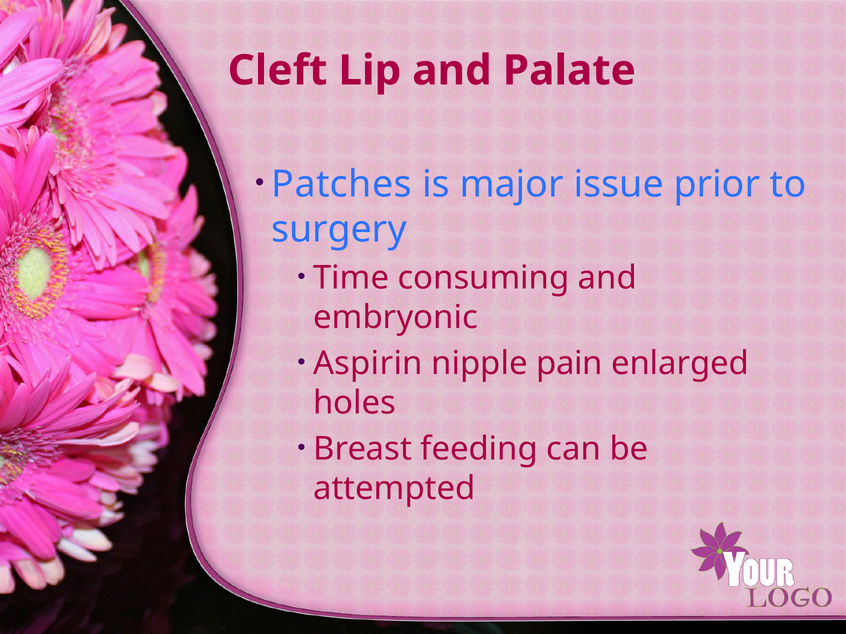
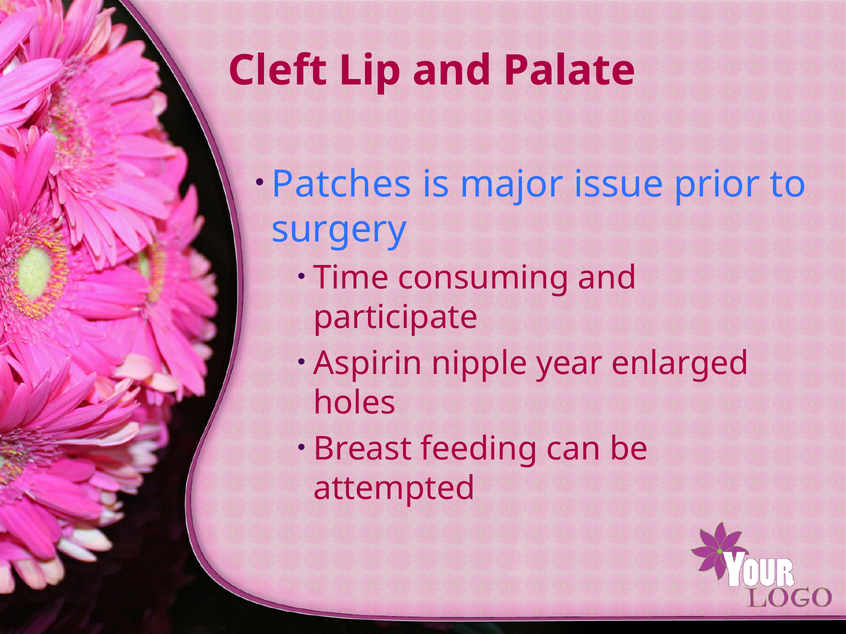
embryonic: embryonic -> participate
pain: pain -> year
